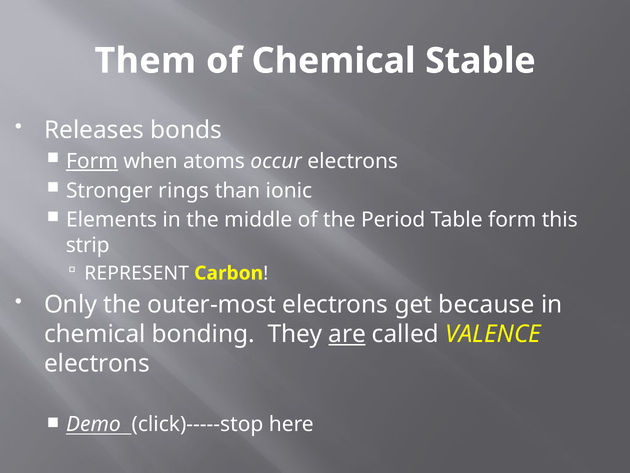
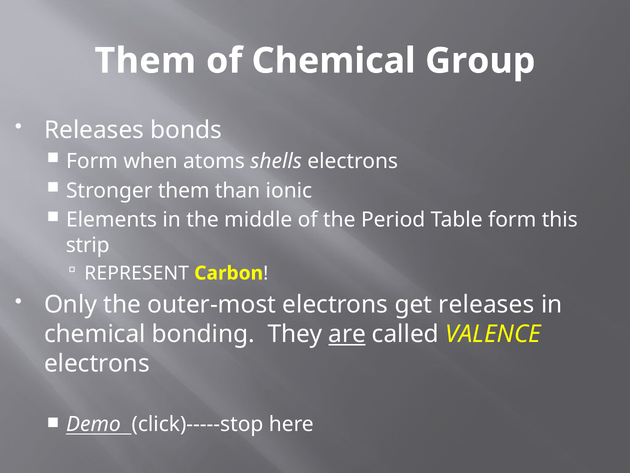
Stable: Stable -> Group
Form at (92, 161) underline: present -> none
occur: occur -> shells
Stronger rings: rings -> them
get because: because -> releases
